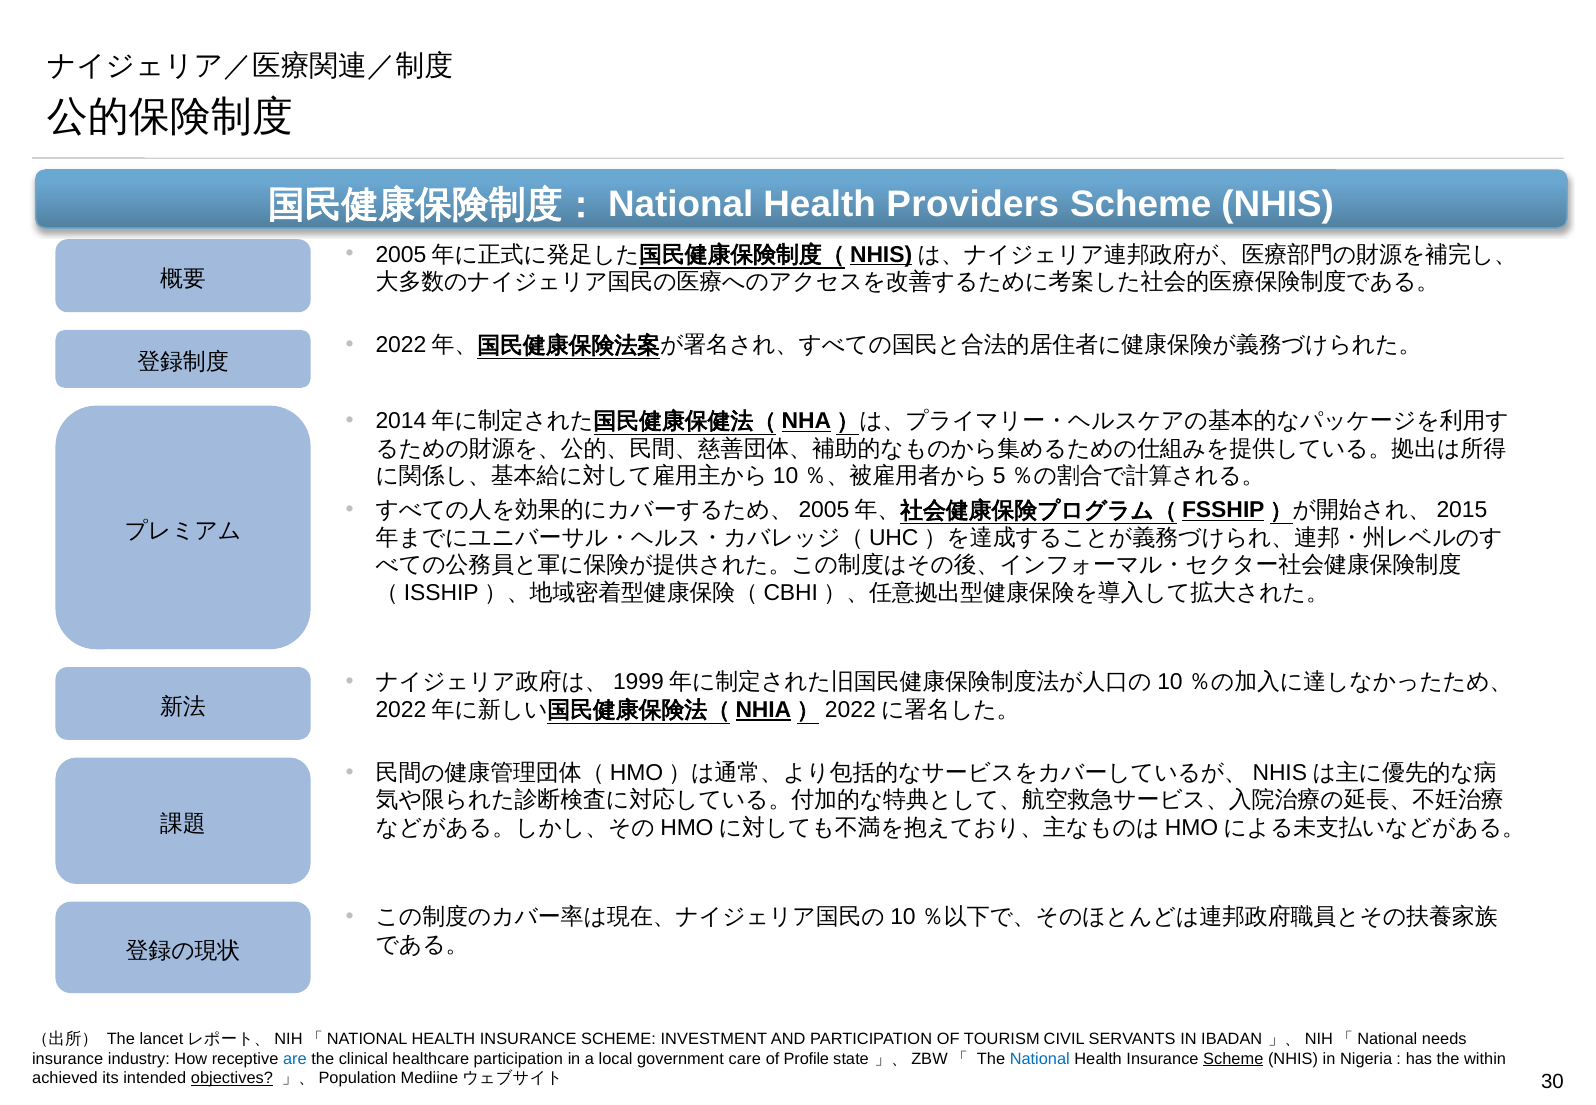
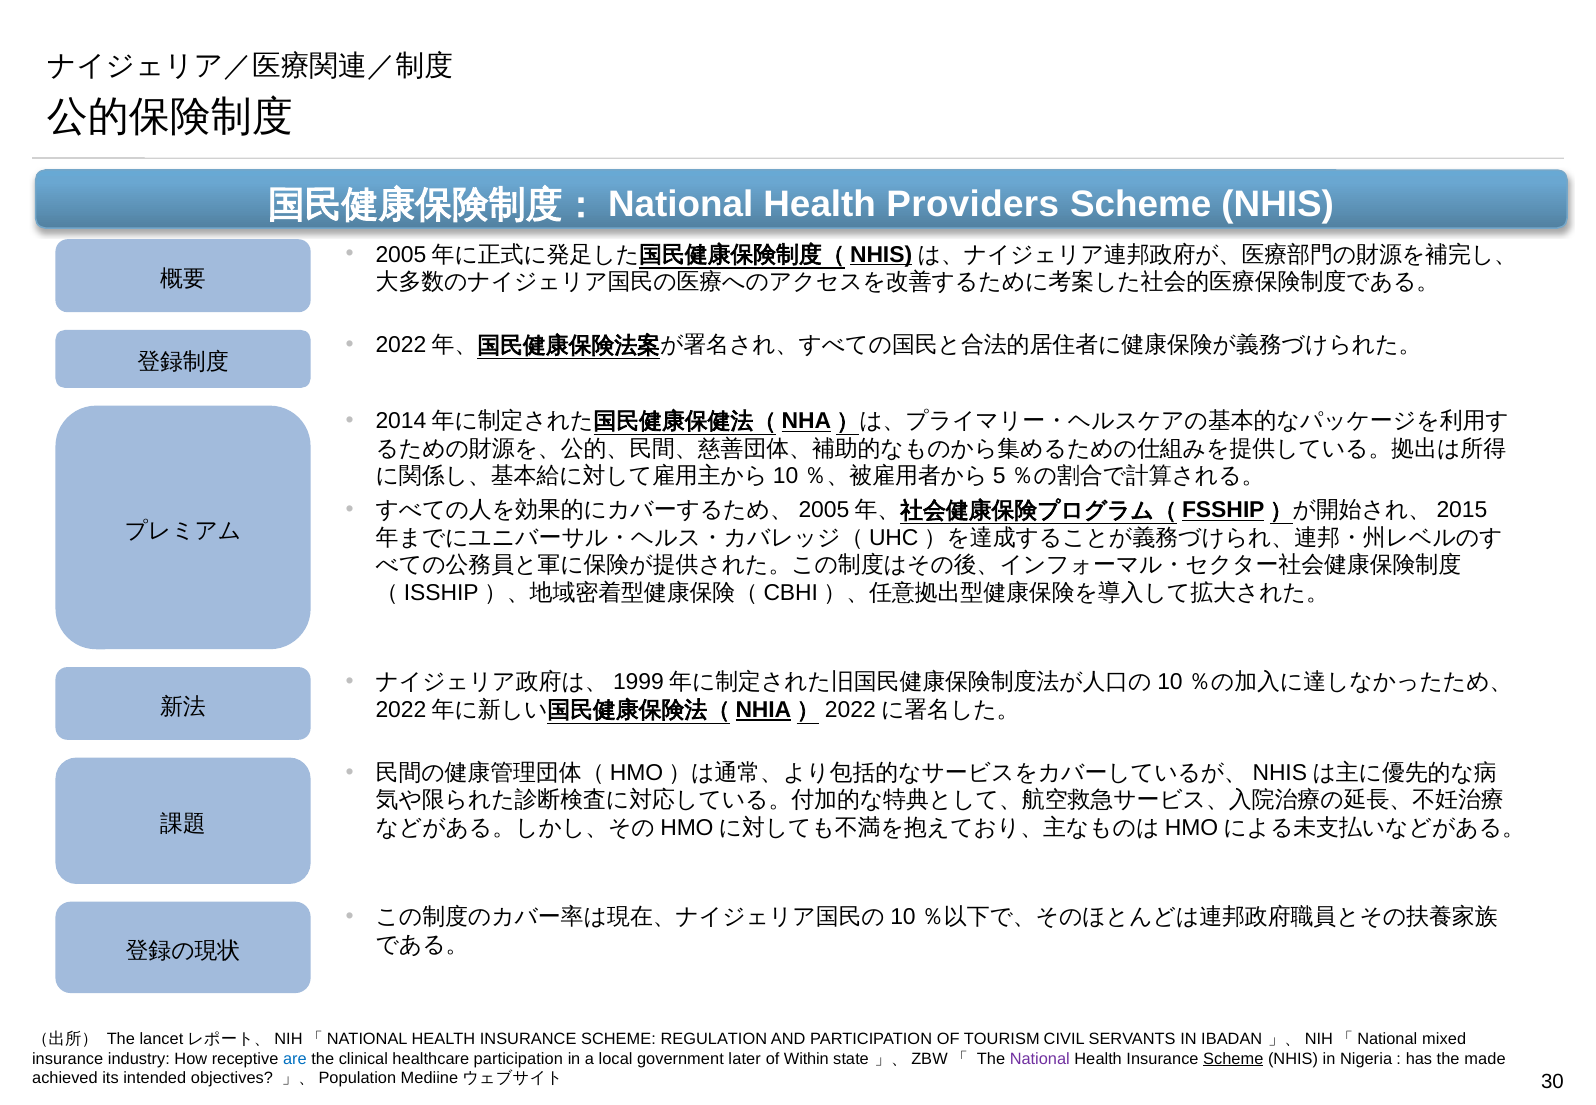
INVESTMENT: INVESTMENT -> REGULATION
needs: needs -> mixed
care: care -> later
Profile: Profile -> Within
National colour: blue -> purple
within: within -> made
objectives underline: present -> none
